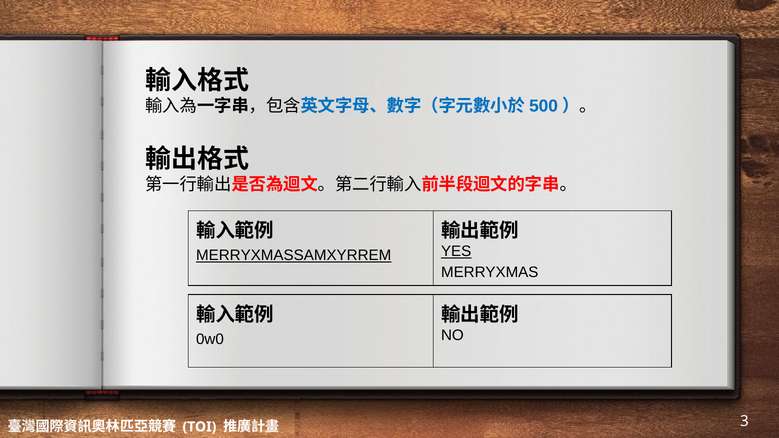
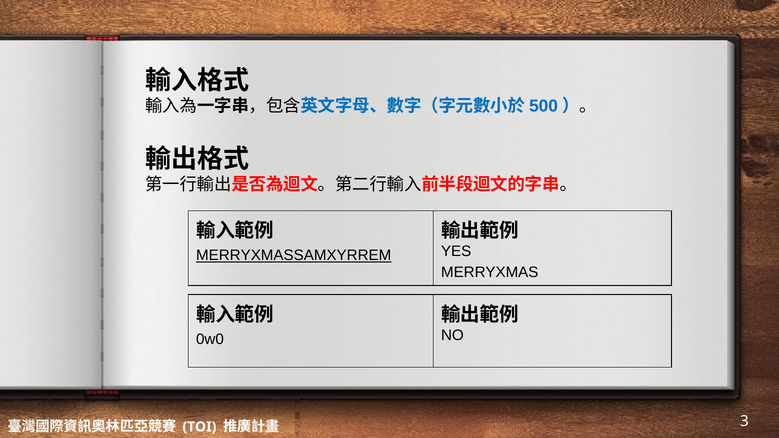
YES underline: present -> none
